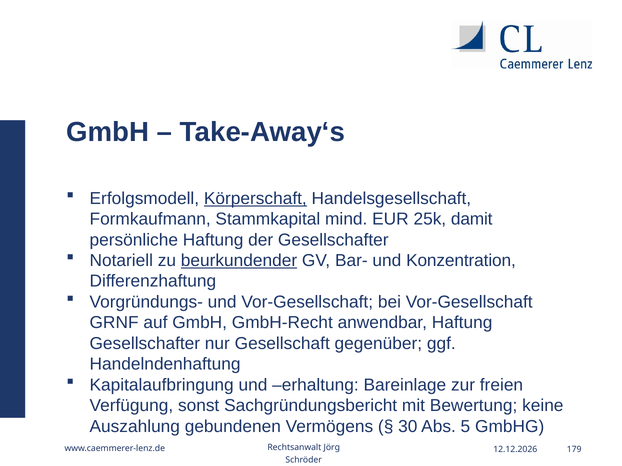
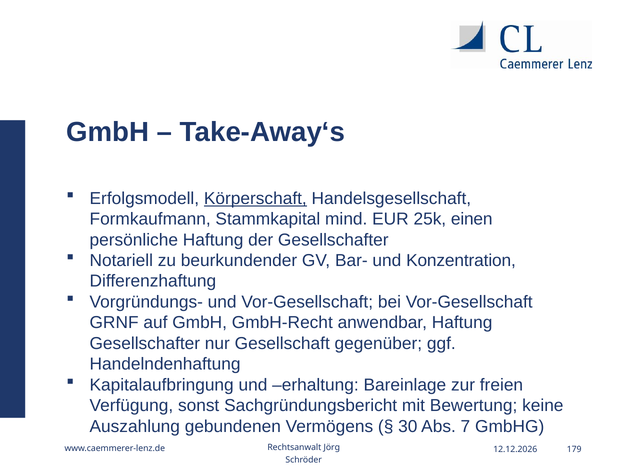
damit: damit -> einen
beurkundender underline: present -> none
5: 5 -> 7
